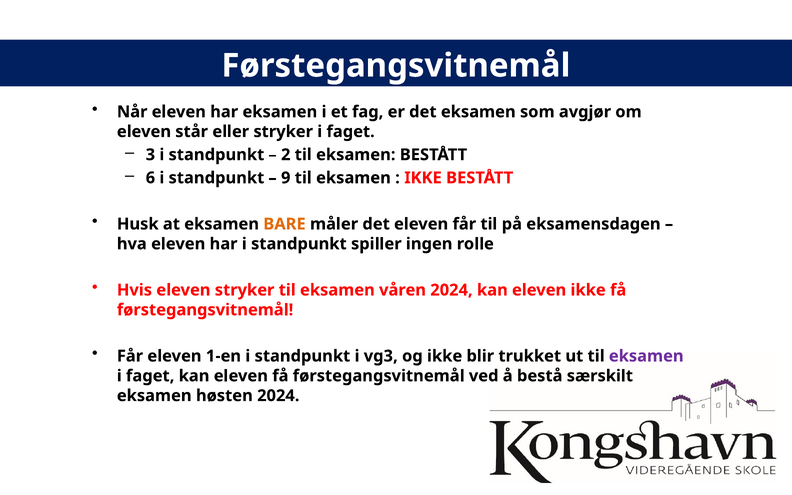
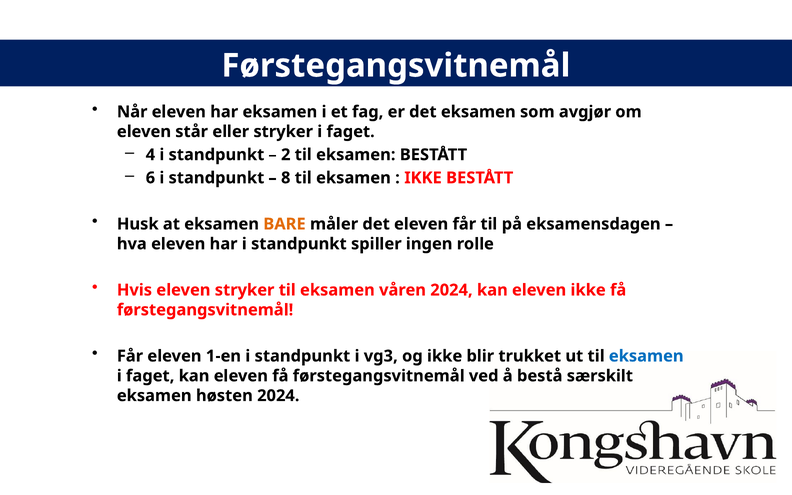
3: 3 -> 4
9: 9 -> 8
eksamen at (646, 356) colour: purple -> blue
